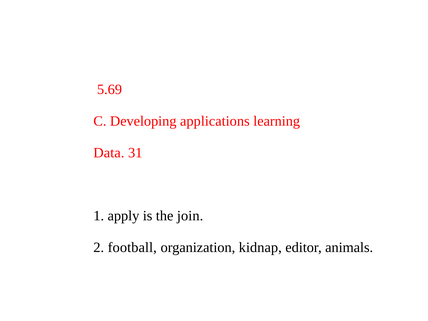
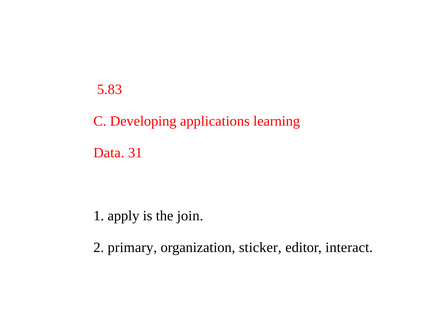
5.69: 5.69 -> 5.83
football: football -> primary
kidnap: kidnap -> sticker
animals: animals -> interact
